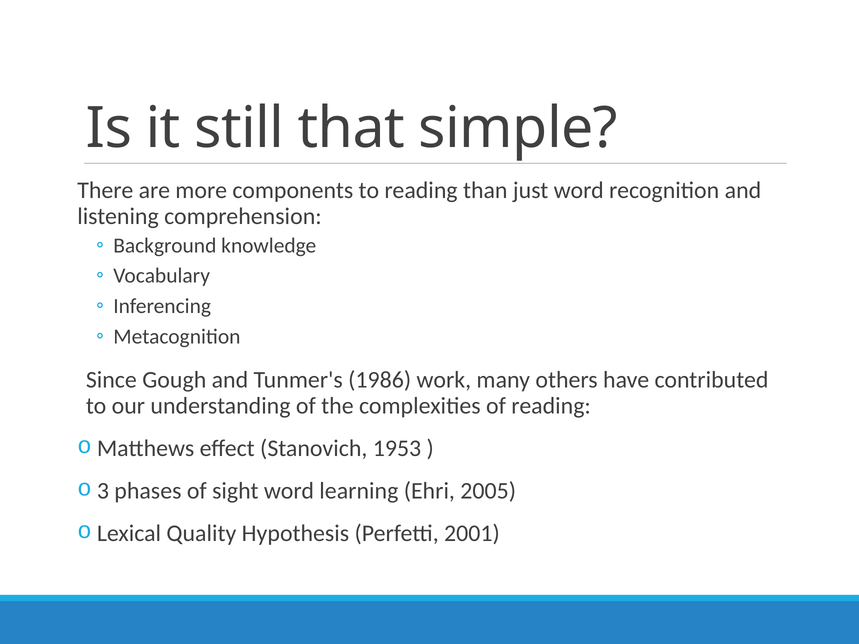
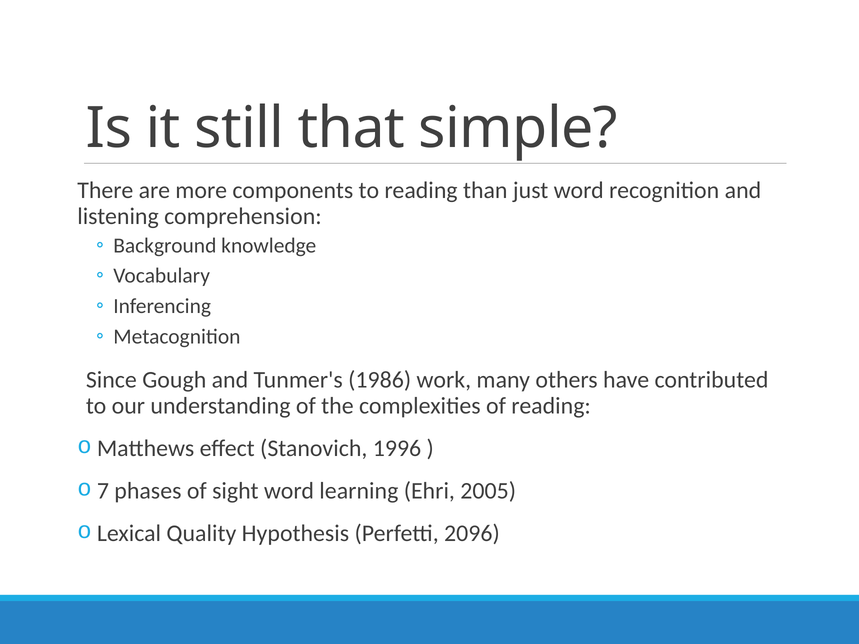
1953: 1953 -> 1996
3: 3 -> 7
2001: 2001 -> 2096
